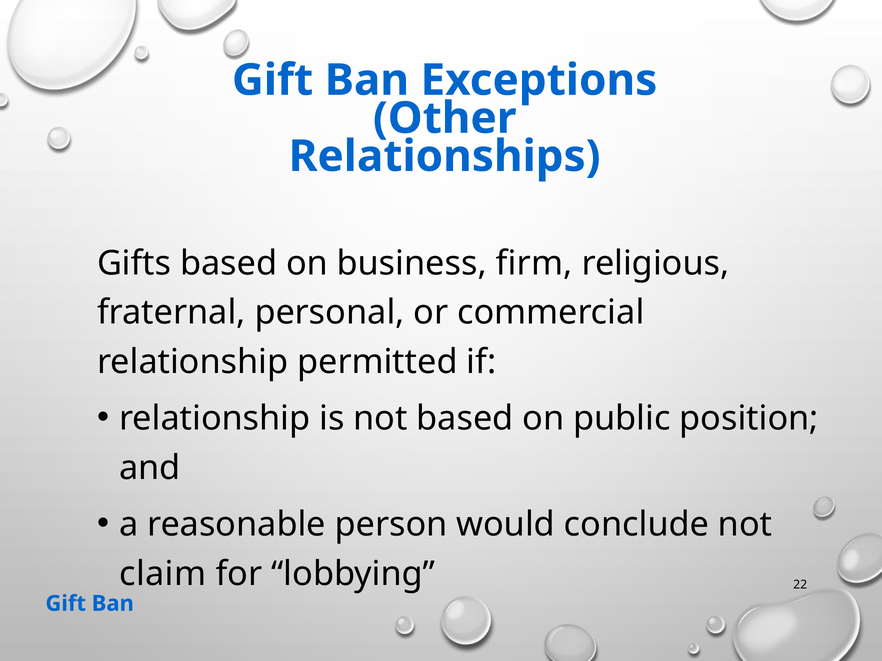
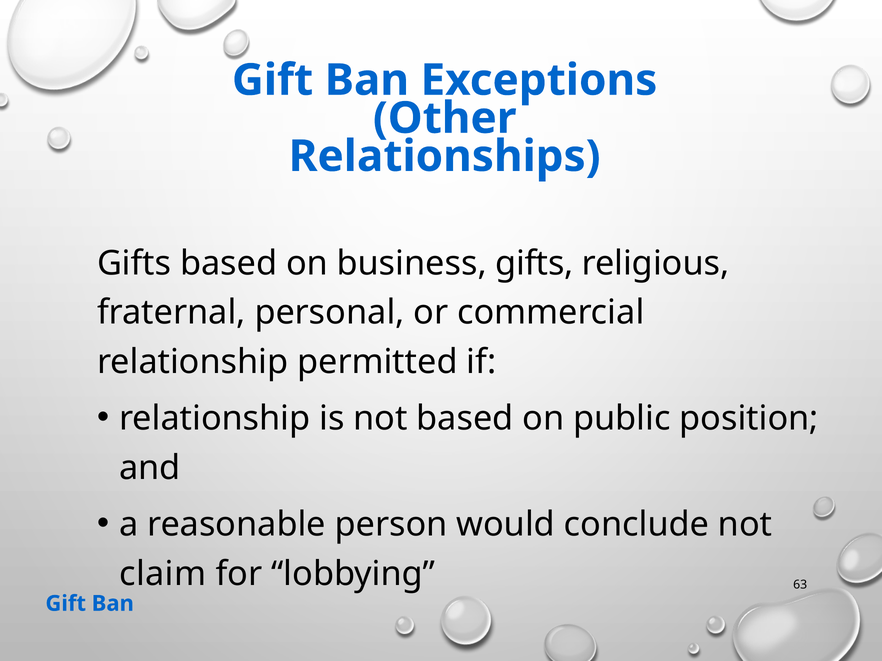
business firm: firm -> gifts
22: 22 -> 63
